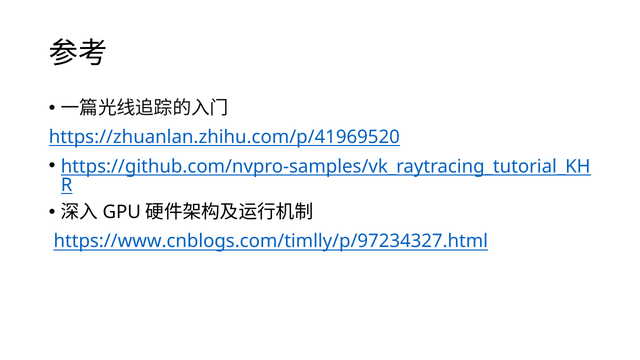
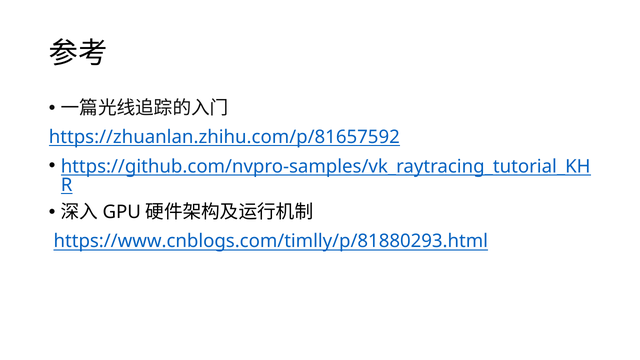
https://zhuanlan.zhihu.com/p/41969520: https://zhuanlan.zhihu.com/p/41969520 -> https://zhuanlan.zhihu.com/p/81657592
https://www.cnblogs.com/timlly/p/97234327.html: https://www.cnblogs.com/timlly/p/97234327.html -> https://www.cnblogs.com/timlly/p/81880293.html
